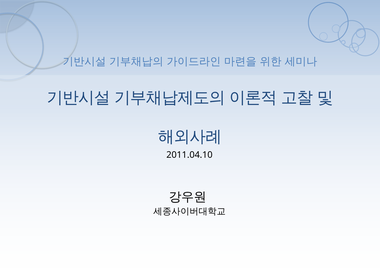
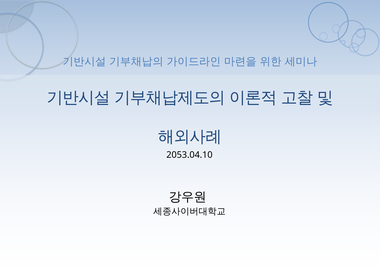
2011.04.10: 2011.04.10 -> 2053.04.10
